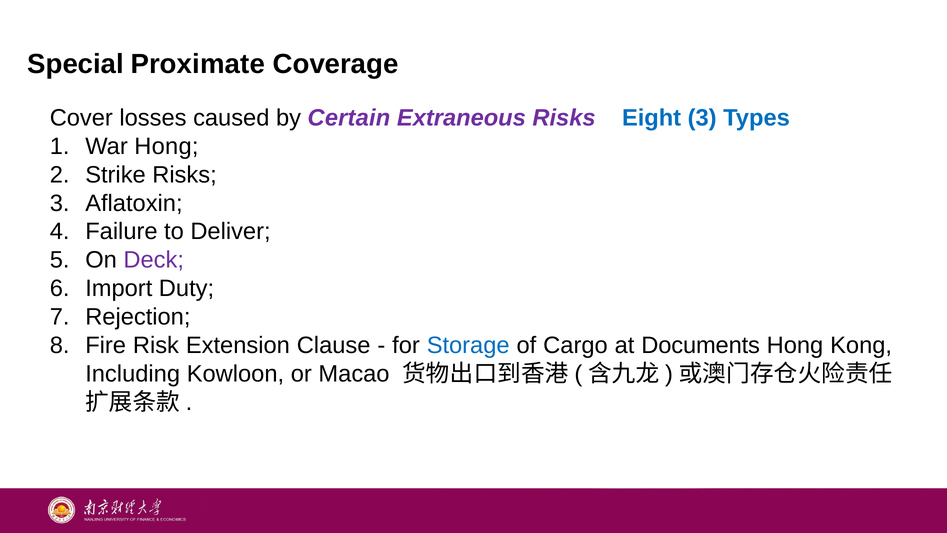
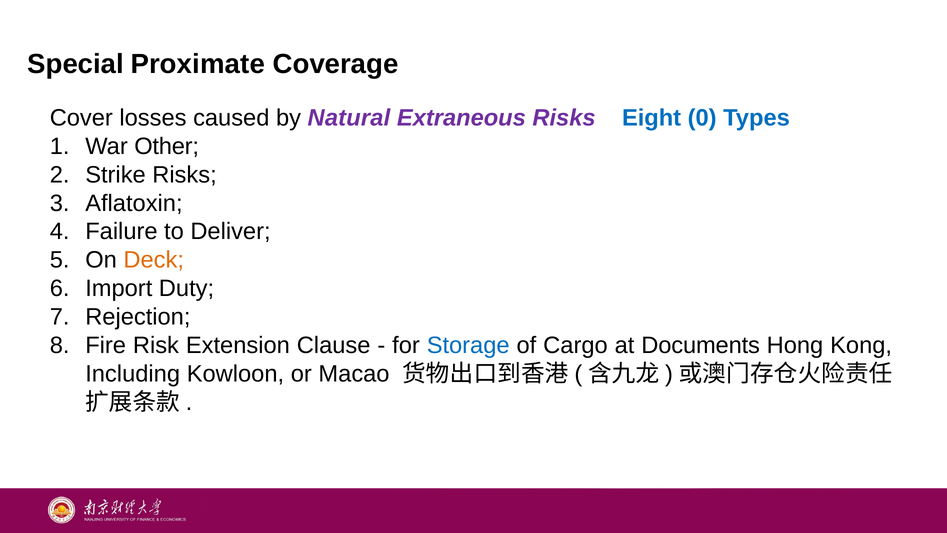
Certain: Certain -> Natural
Eight 3: 3 -> 0
War Hong: Hong -> Other
Deck colour: purple -> orange
